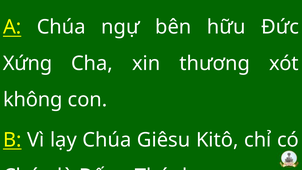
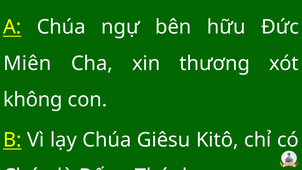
Xứng: Xứng -> Miên
